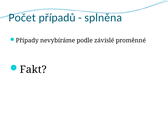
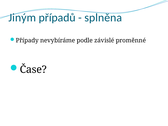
Počet: Počet -> Jiným
Fakt: Fakt -> Čase
